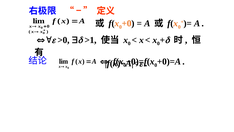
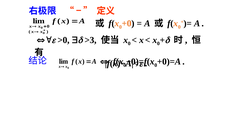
>1: >1 -> >3
